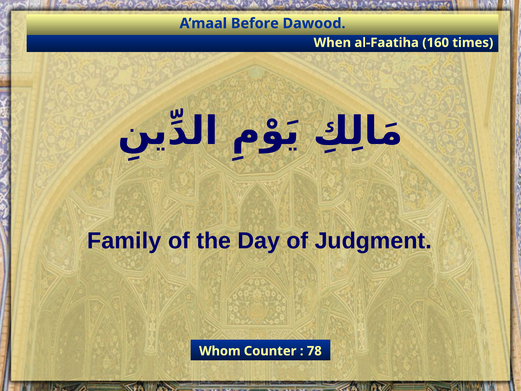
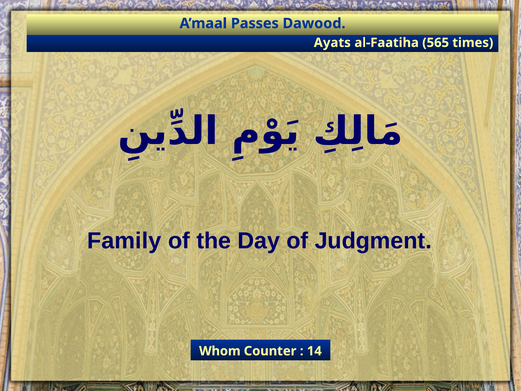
Before: Before -> Passes
When: When -> Ayats
160: 160 -> 565
78: 78 -> 14
